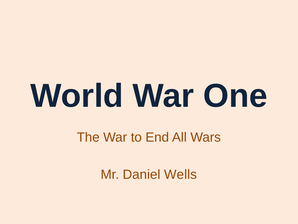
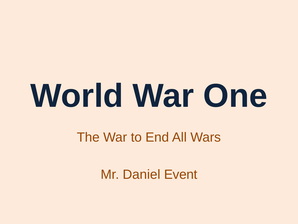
Wells: Wells -> Event
